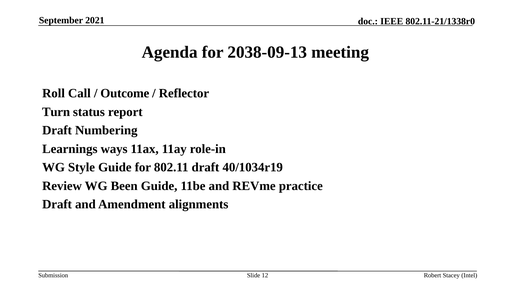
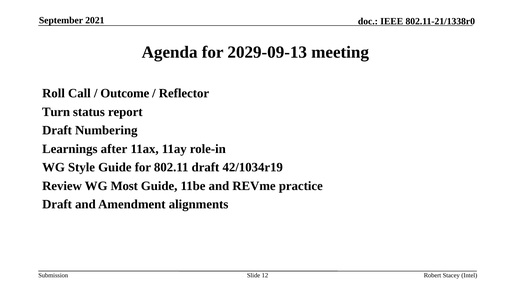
2038-09-13: 2038-09-13 -> 2029-09-13
ways: ways -> after
40/1034r19: 40/1034r19 -> 42/1034r19
Been: Been -> Most
